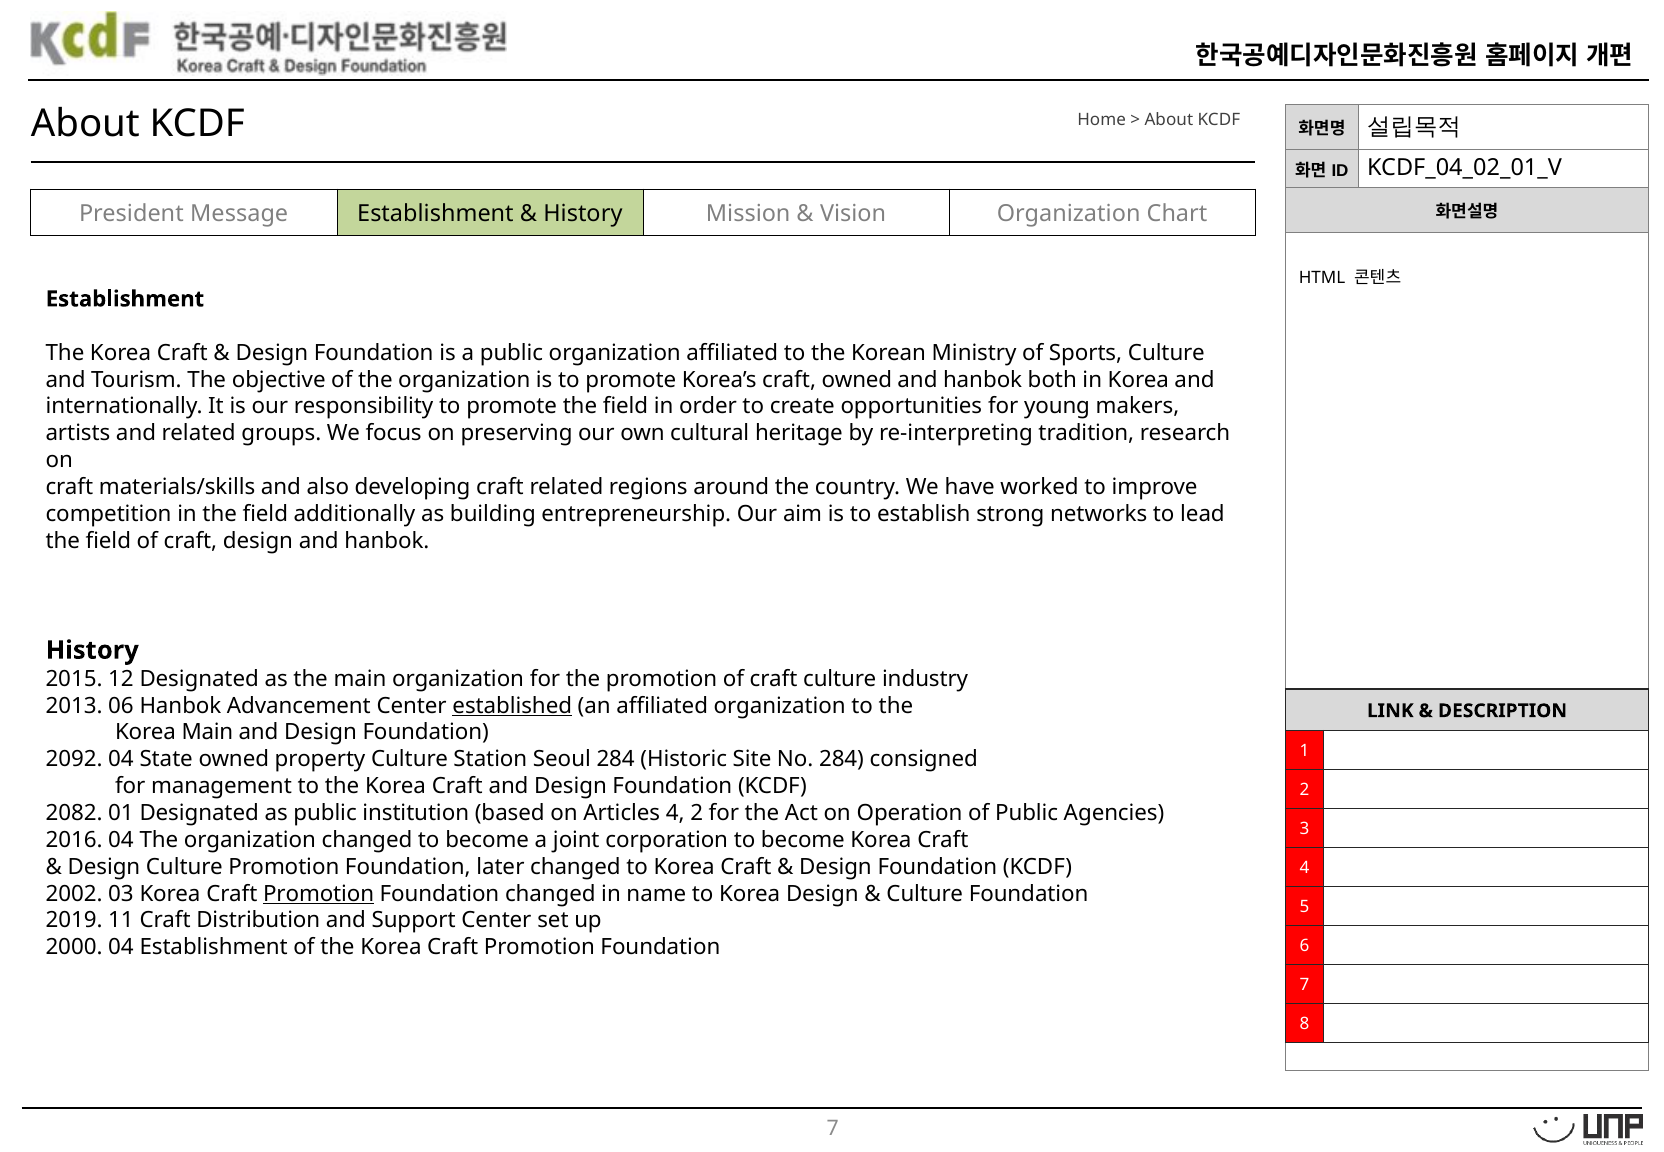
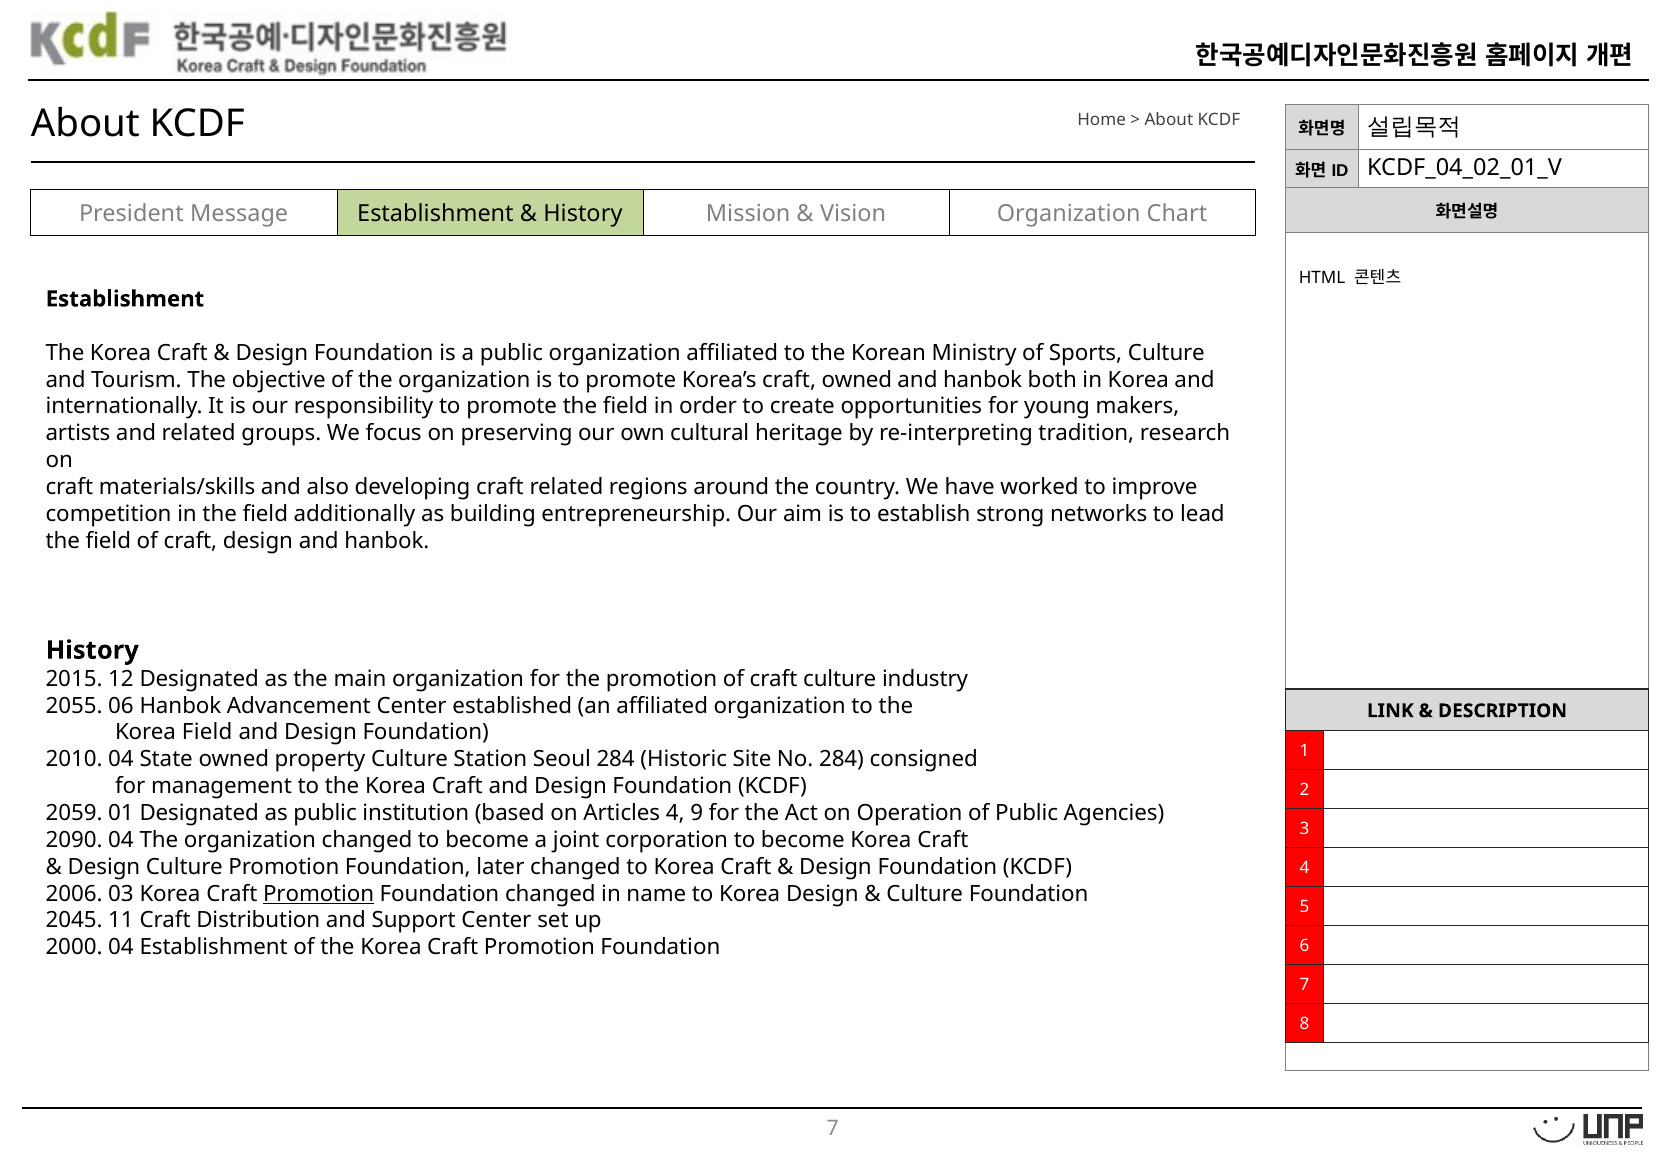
2013: 2013 -> 2055
established underline: present -> none
Korea Main: Main -> Field
2092: 2092 -> 2010
2082: 2082 -> 2059
4 2: 2 -> 9
2016: 2016 -> 2090
2002: 2002 -> 2006
2019: 2019 -> 2045
